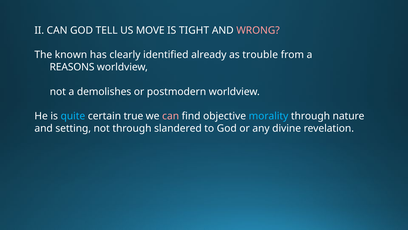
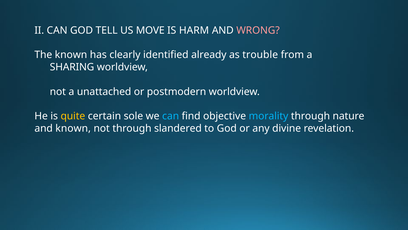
TIGHT: TIGHT -> HARM
REASONS: REASONS -> SHARING
demolishes: demolishes -> unattached
quite colour: light blue -> yellow
true: true -> sole
can at (171, 116) colour: pink -> light blue
and setting: setting -> known
